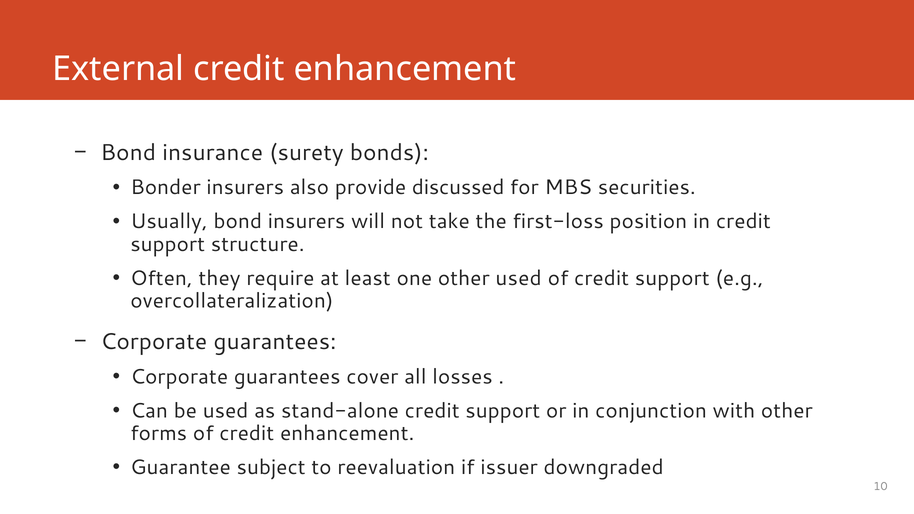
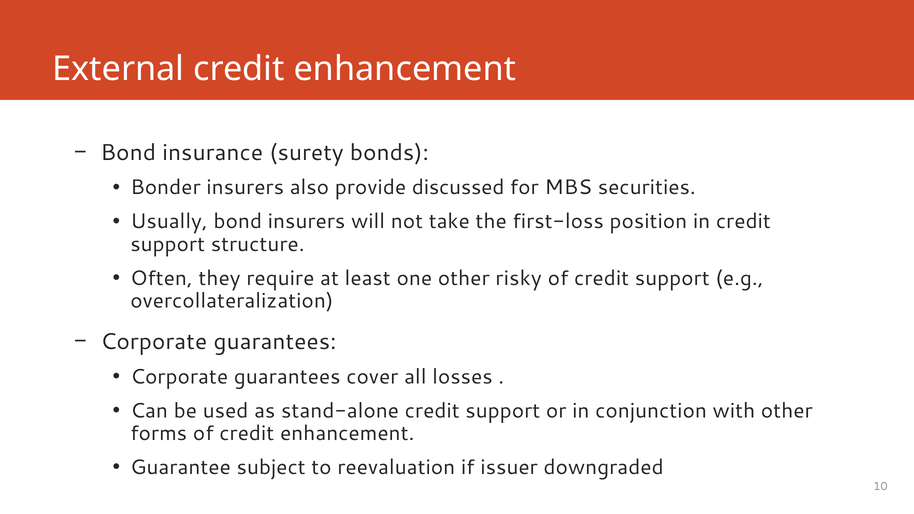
other used: used -> risky
